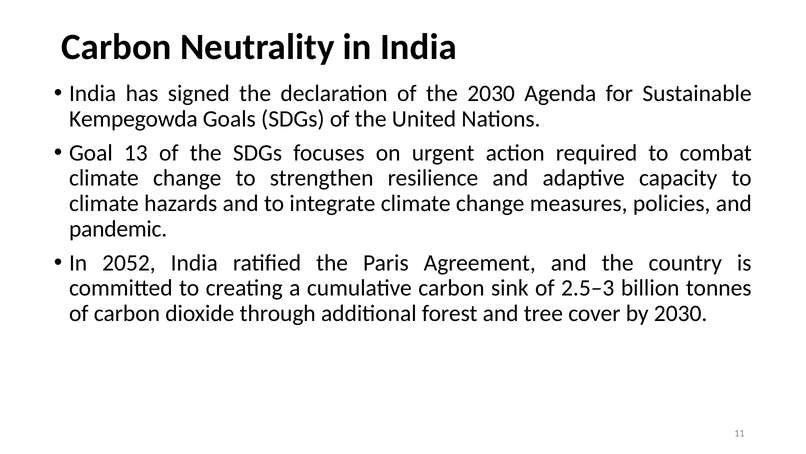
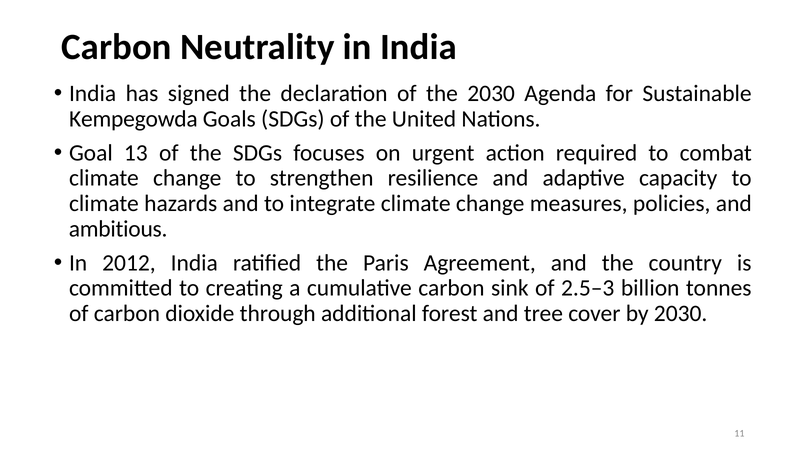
pandemic: pandemic -> ambitious
2052: 2052 -> 2012
